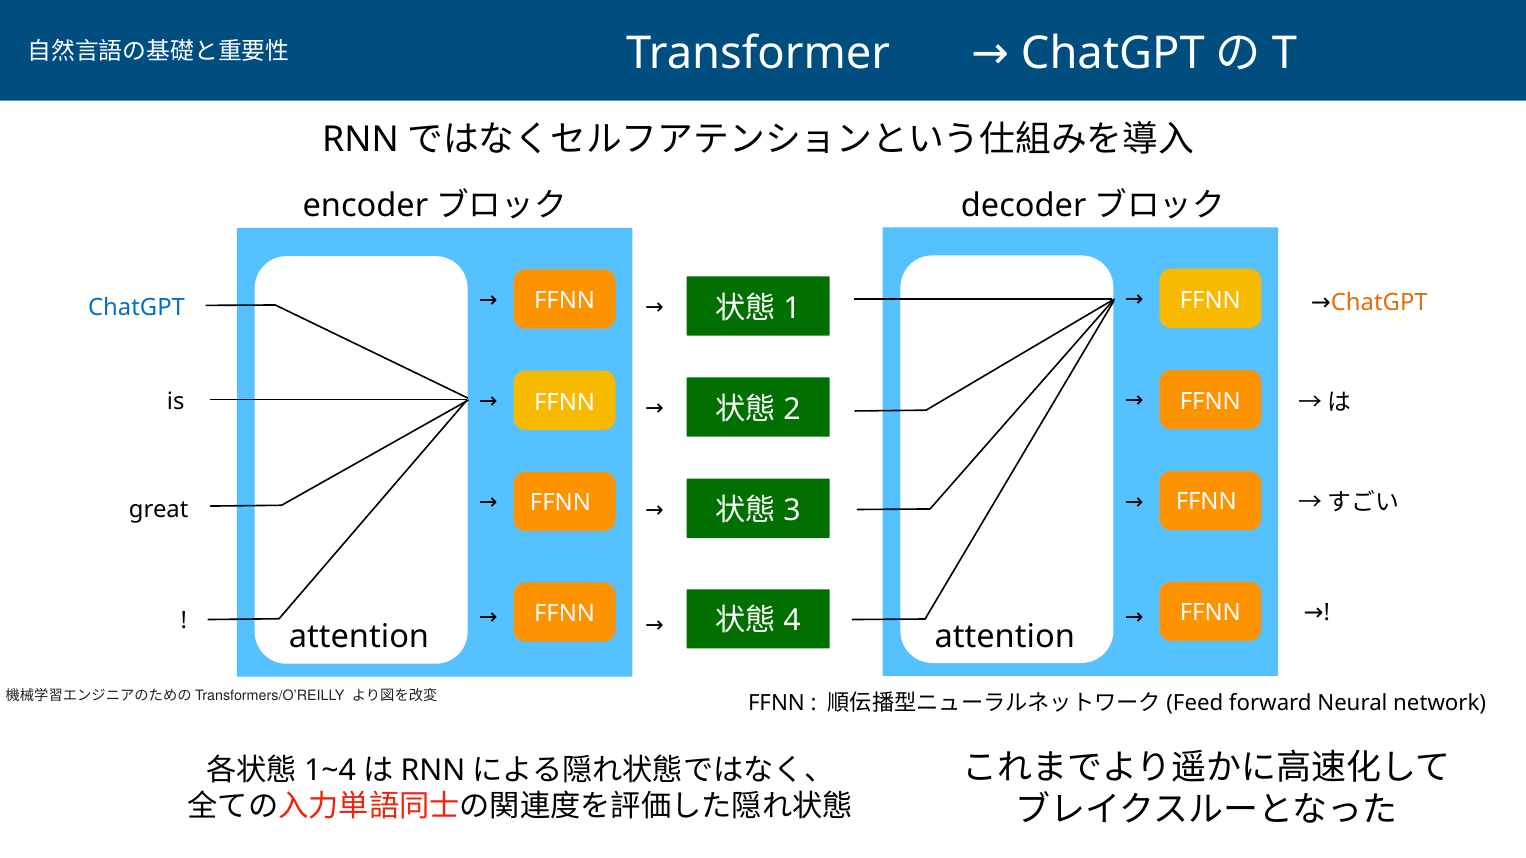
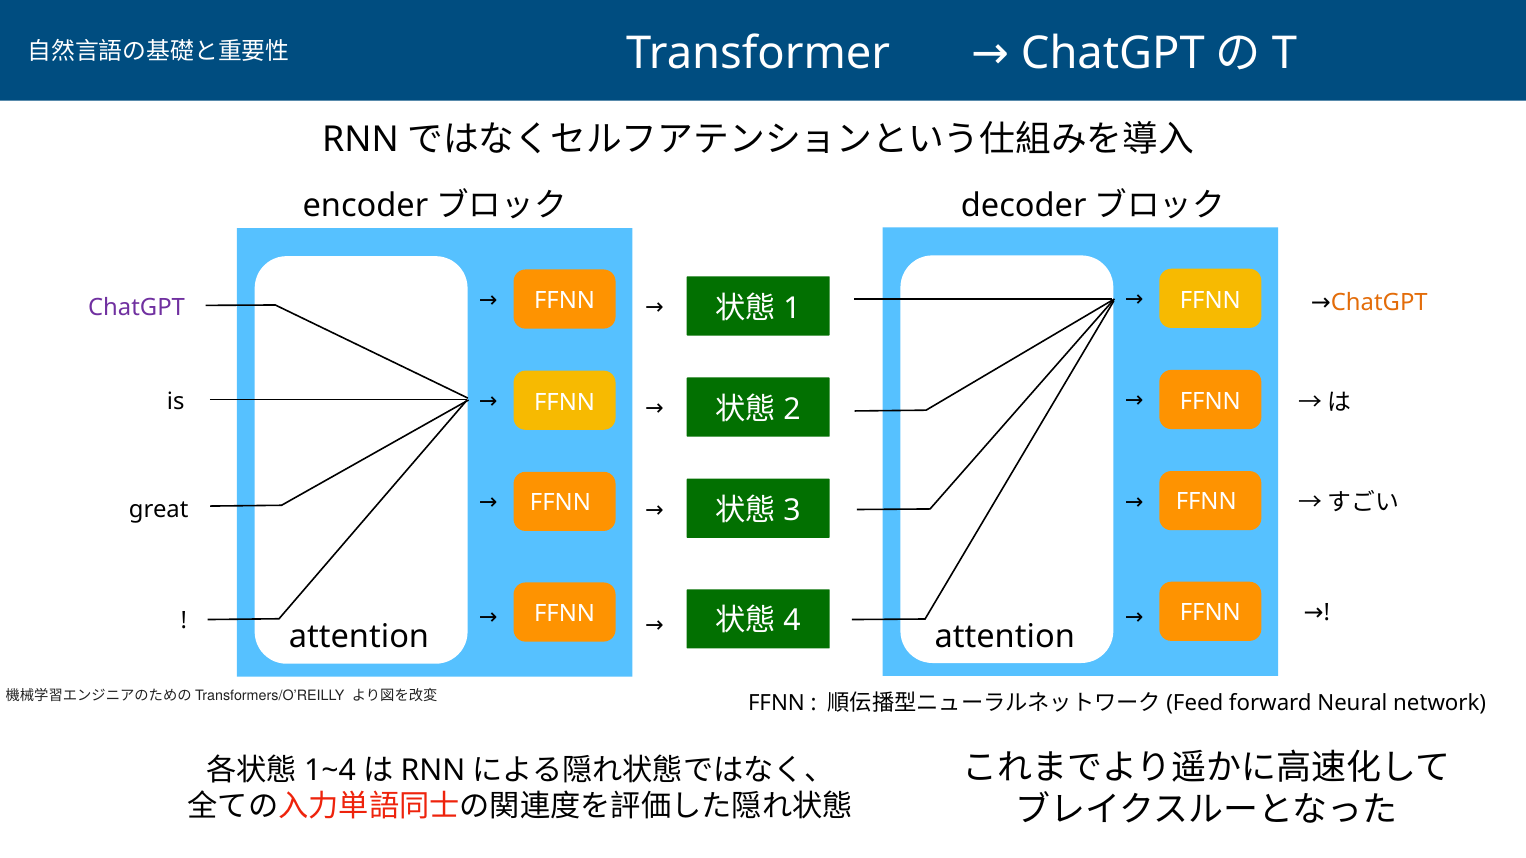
ChatGPT at (137, 308) colour: blue -> purple
